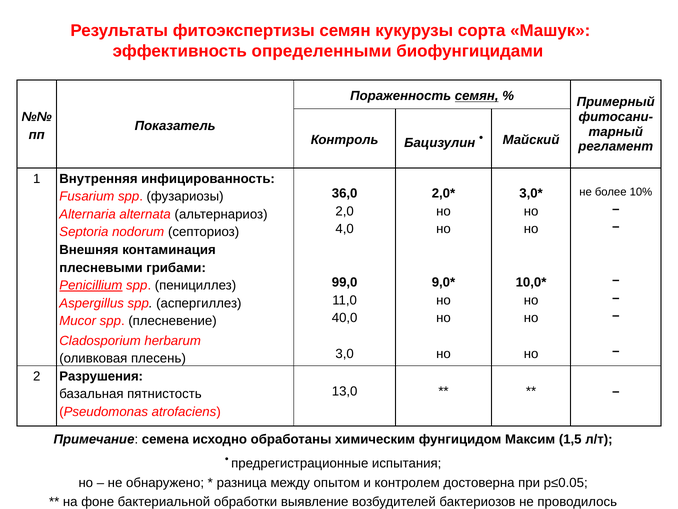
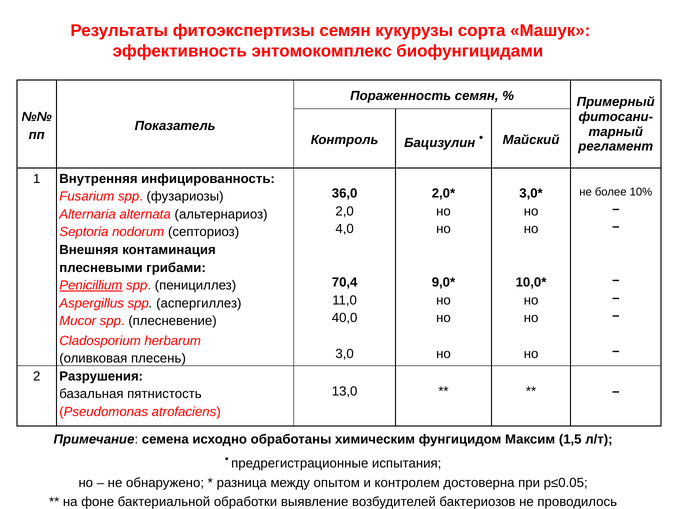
определенными: определенными -> энтомокомплекс
семян at (477, 96) underline: present -> none
99,0: 99,0 -> 70,4
